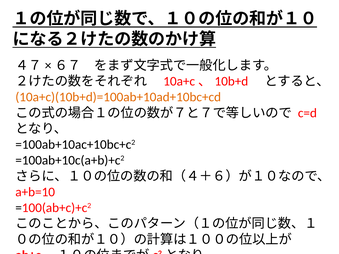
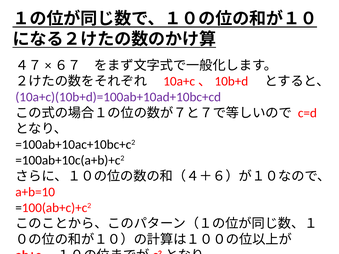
10a+c)(10b+d)=100ab+10ad+10bc+cd colour: orange -> purple
